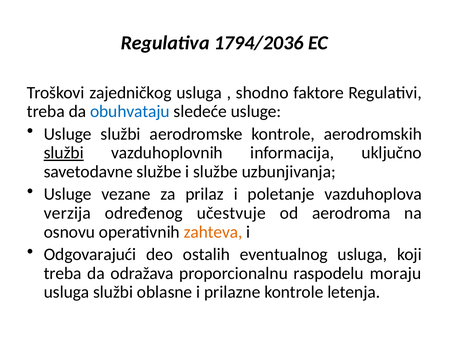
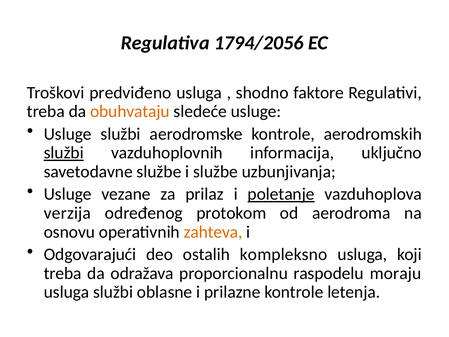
1794/2036: 1794/2036 -> 1794/2056
zajedničkog: zajedničkog -> predviđeno
obuhvataju colour: blue -> orange
poletanje underline: none -> present
učestvuje: učestvuje -> protokom
eventualnog: eventualnog -> kompleksno
